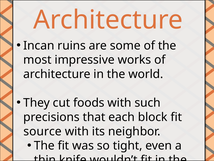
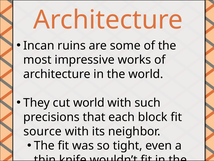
cut foods: foods -> world
